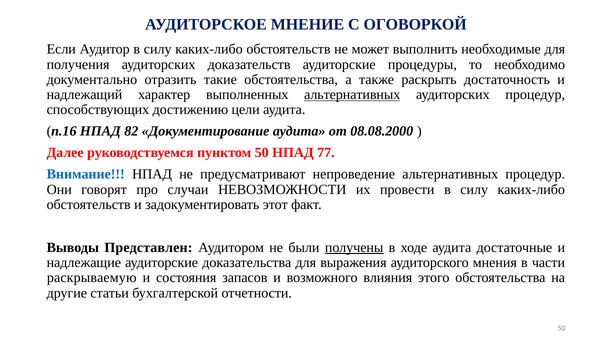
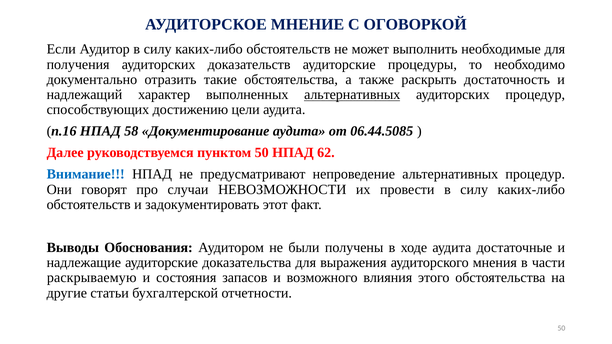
82: 82 -> 58
08.08.2000: 08.08.2000 -> 06.44.5085
77: 77 -> 62
Представлен: Представлен -> Обоснования
получены underline: present -> none
